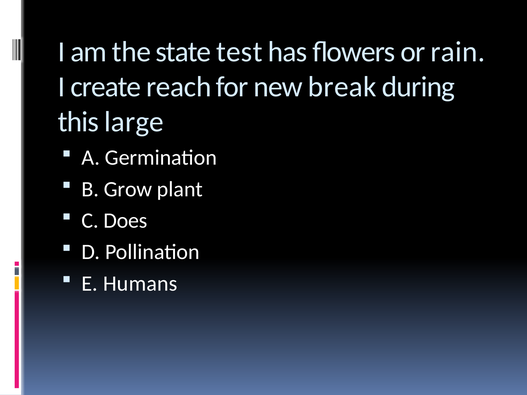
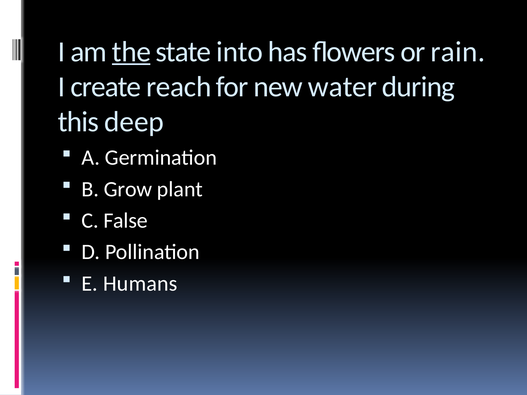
the underline: none -> present
test: test -> into
break: break -> water
large: large -> deep
Does: Does -> False
